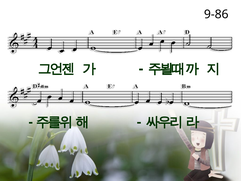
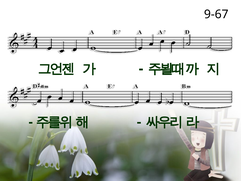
9-86: 9-86 -> 9-67
